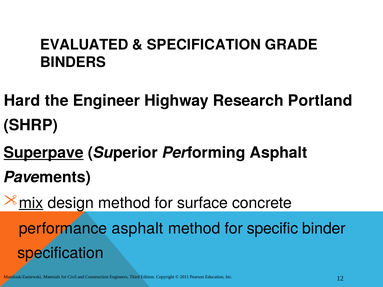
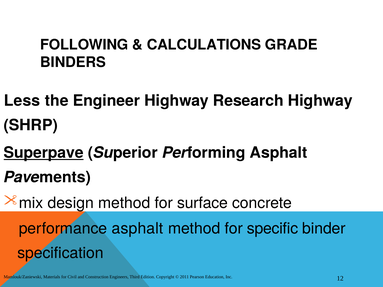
EVALUATED: EVALUATED -> FOLLOWING
SPECIFICATION at (204, 45): SPECIFICATION -> CALCULATIONS
Hard: Hard -> Less
Research Portland: Portland -> Highway
mix underline: present -> none
